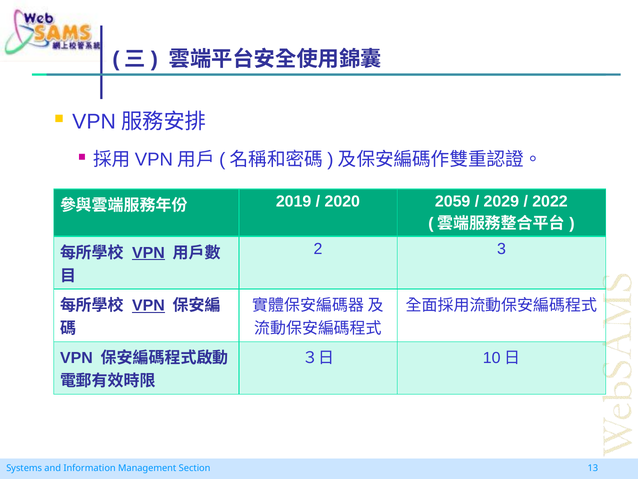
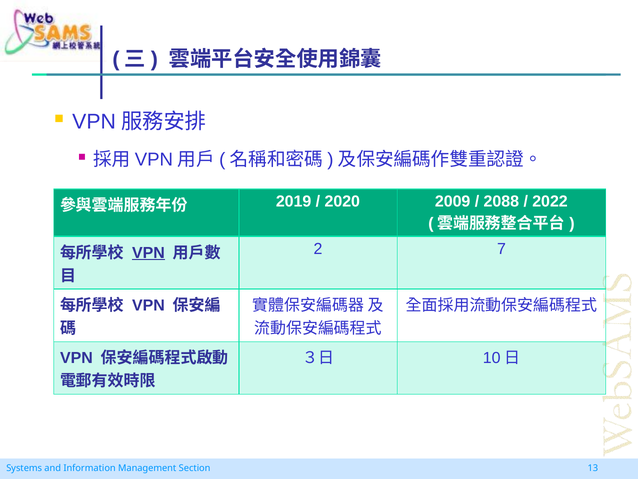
2059: 2059 -> 2009
2029: 2029 -> 2088
3: 3 -> 7
VPN at (148, 305) underline: present -> none
